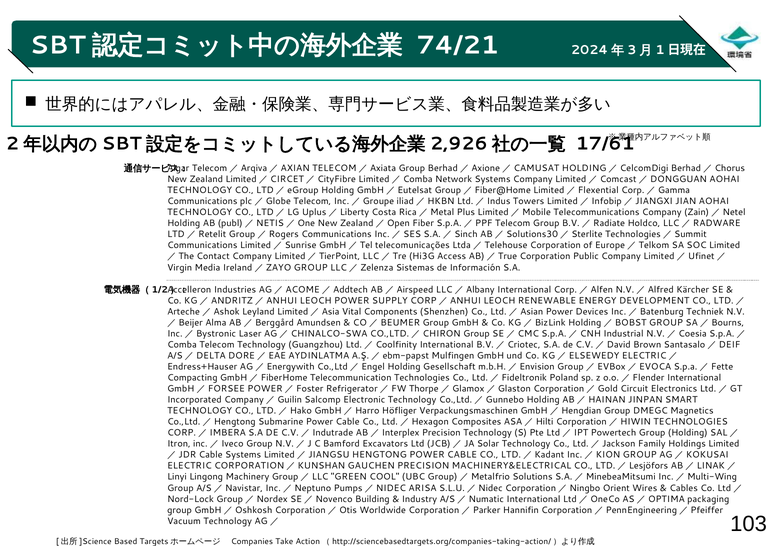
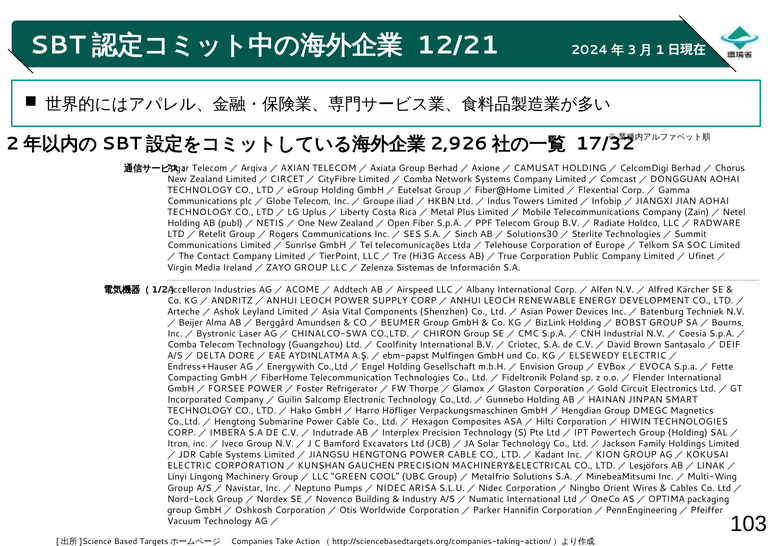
74/21: 74/21 -> 12/21
17/61: 17/61 -> 17/32
